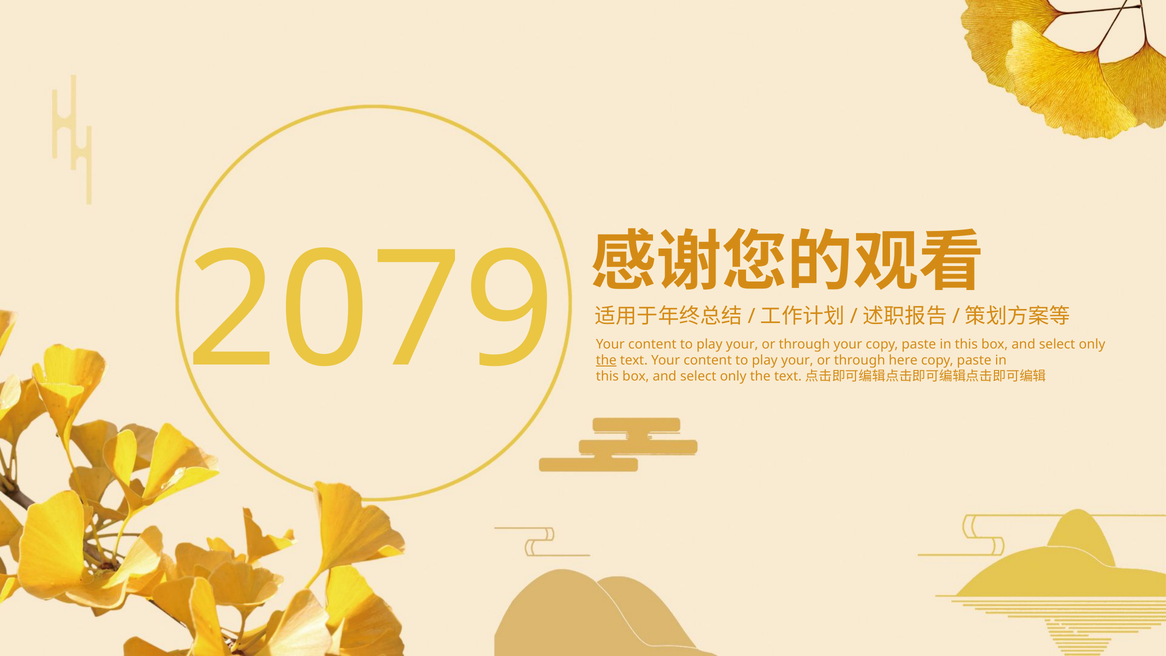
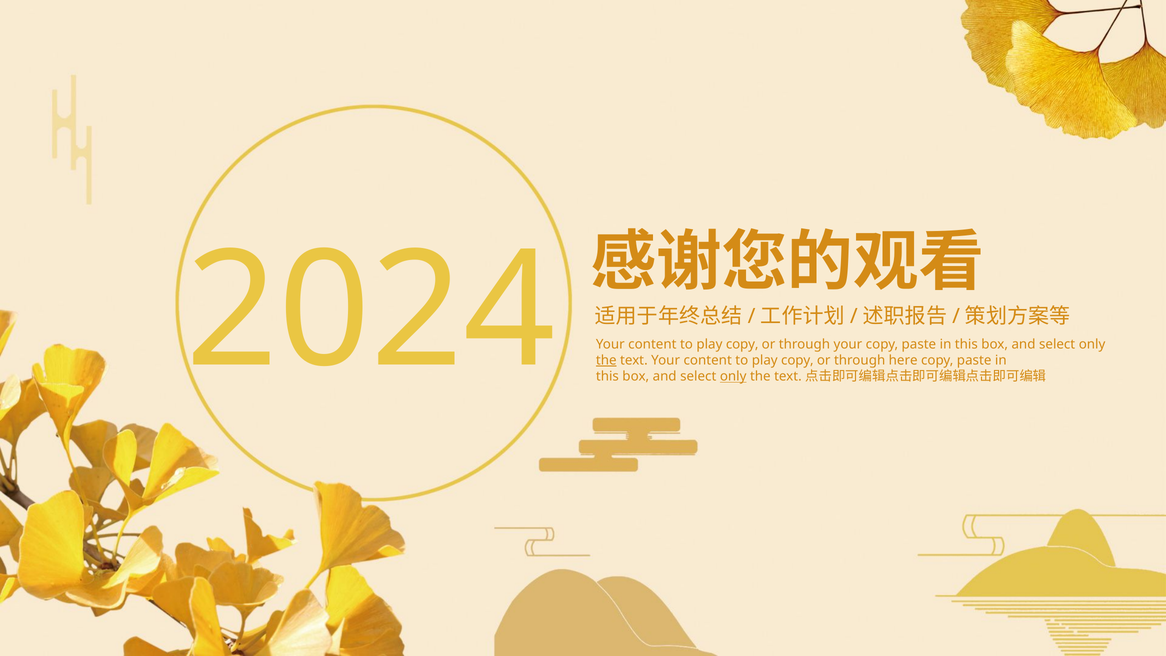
2079: 2079 -> 2024
your at (742, 344): your -> copy
your at (797, 360): your -> copy
only at (733, 376) underline: none -> present
